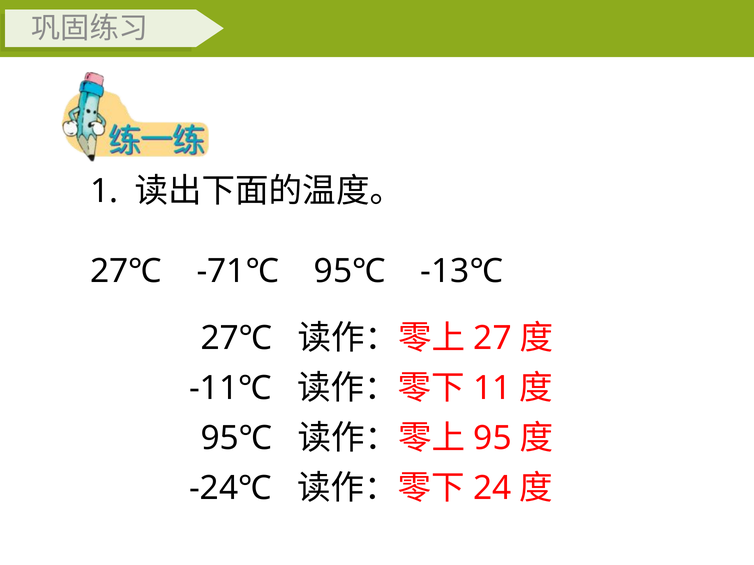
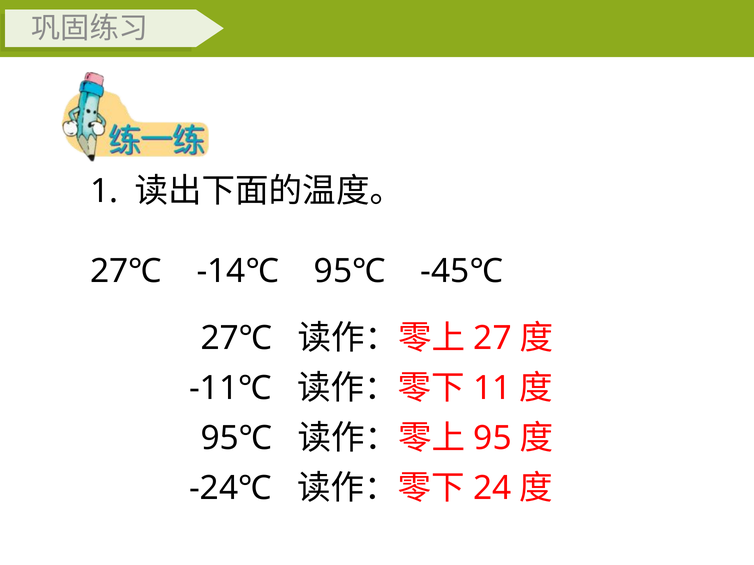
-71℃: -71℃ -> -14℃
-13℃: -13℃ -> -45℃
